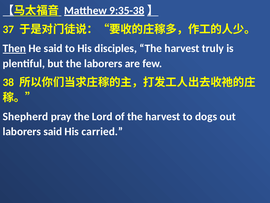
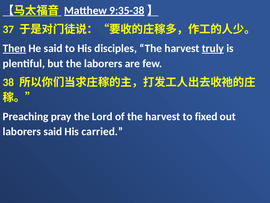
truly underline: none -> present
Shepherd: Shepherd -> Preaching
dogs: dogs -> fixed
